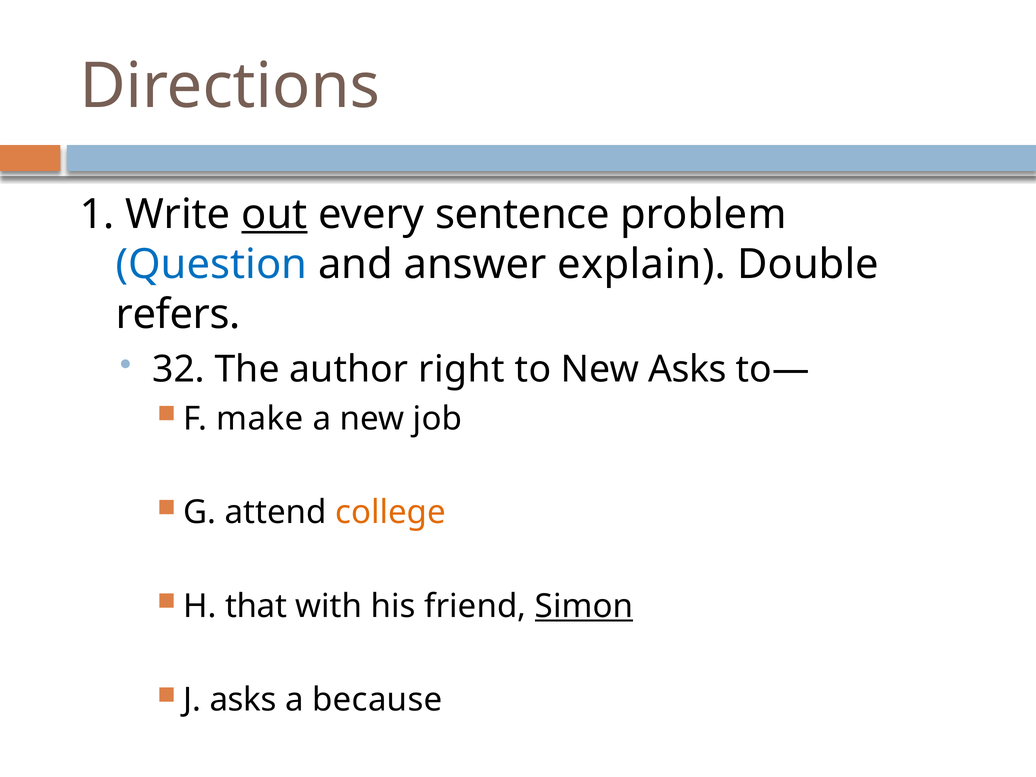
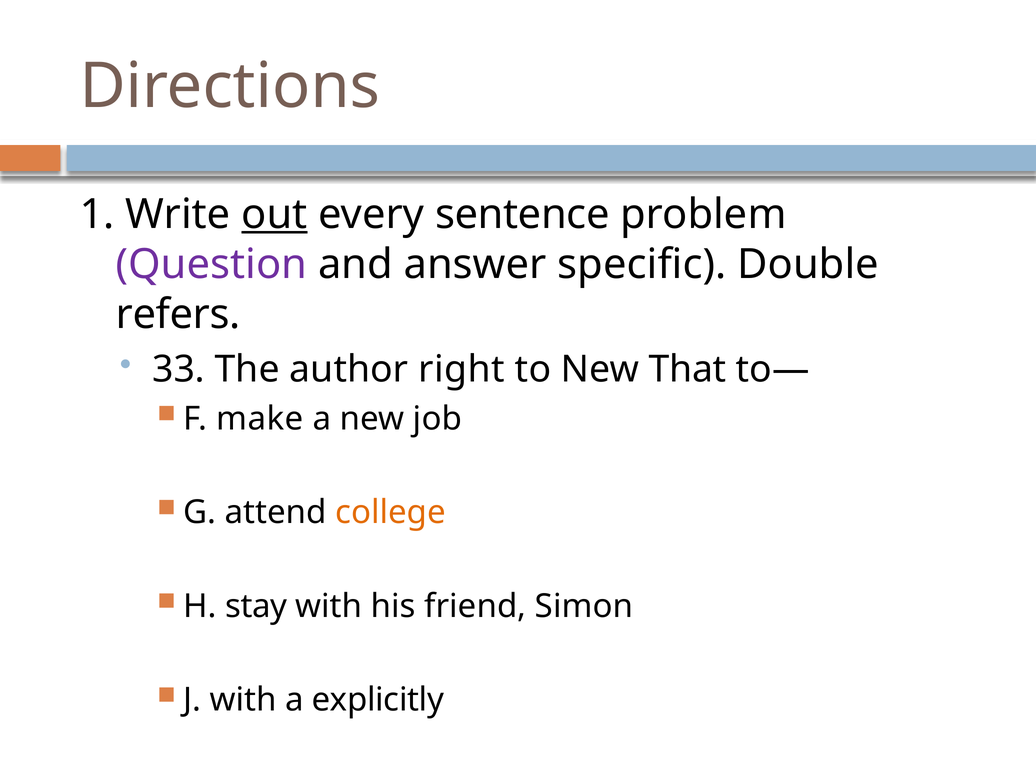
Question colour: blue -> purple
explain: explain -> specific
32: 32 -> 33
New Asks: Asks -> That
that: that -> stay
Simon underline: present -> none
J asks: asks -> with
because: because -> explicitly
